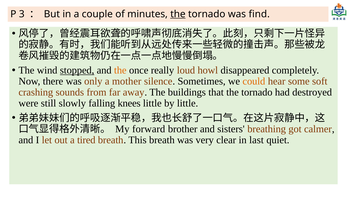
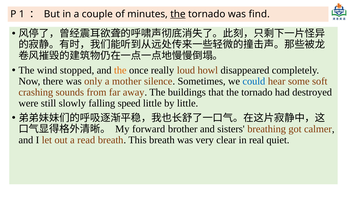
3: 3 -> 1
stopped underline: present -> none
could colour: orange -> blue
knees: knees -> speed
tired: tired -> read
last: last -> real
